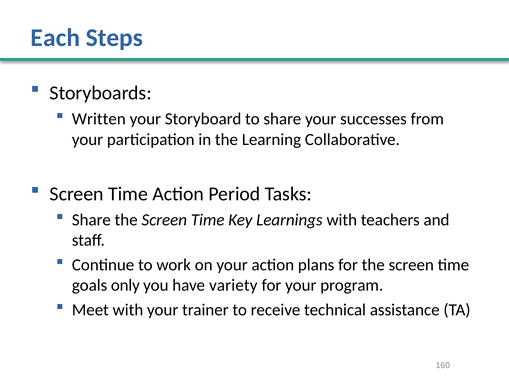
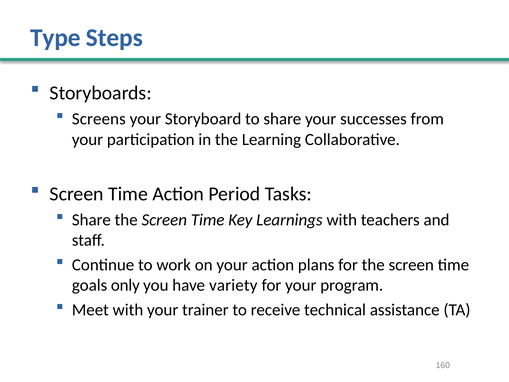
Each: Each -> Type
Written: Written -> Screens
